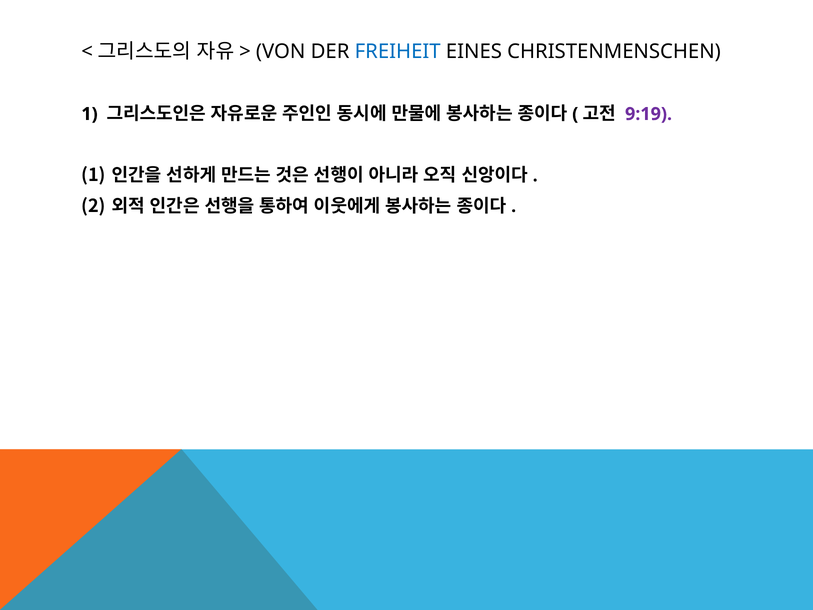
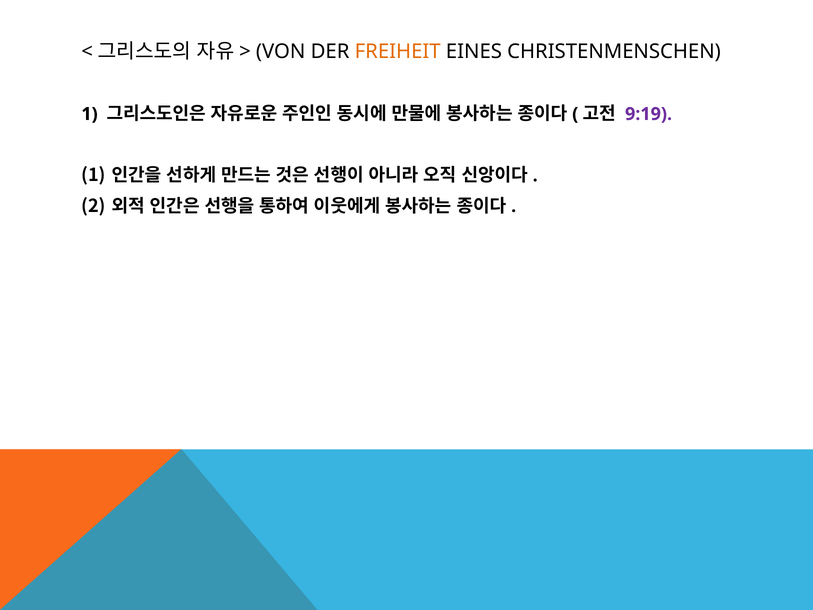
FREIHEIT colour: blue -> orange
